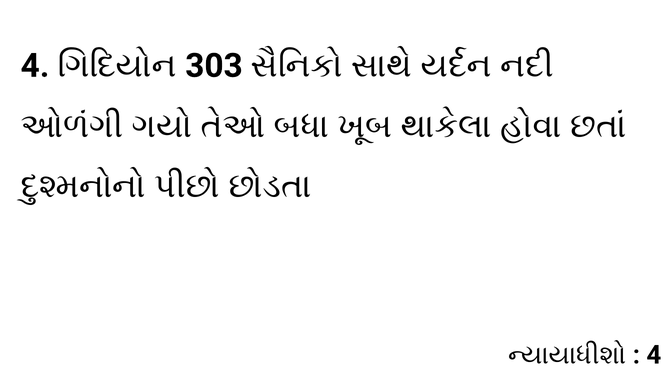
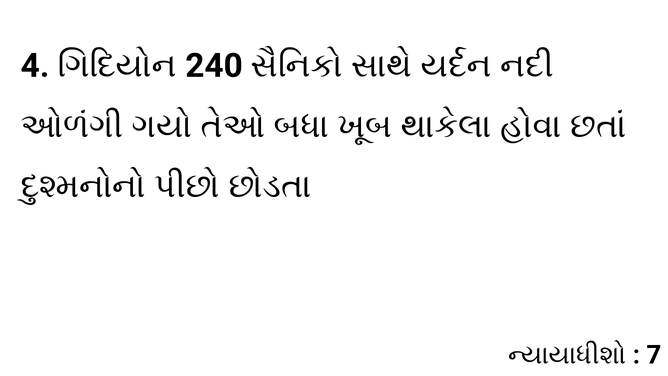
303: 303 -> 240
4 at (654, 355): 4 -> 7
